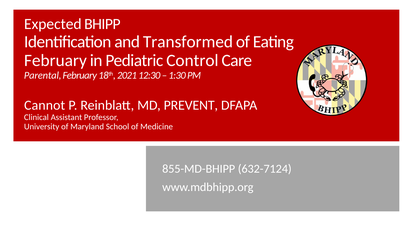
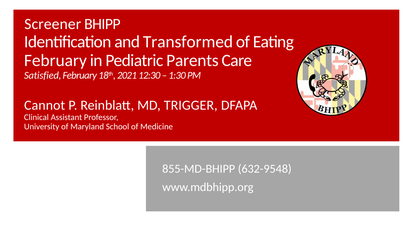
Expected: Expected -> Screener
Control: Control -> Parents
Parental: Parental -> Satisfied
PREVENT: PREVENT -> TRIGGER
632-7124: 632-7124 -> 632-9548
